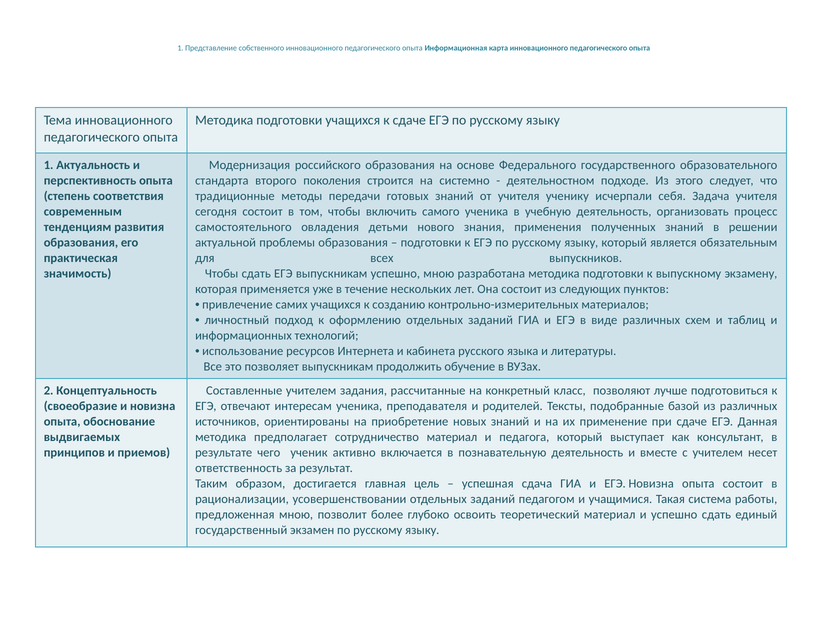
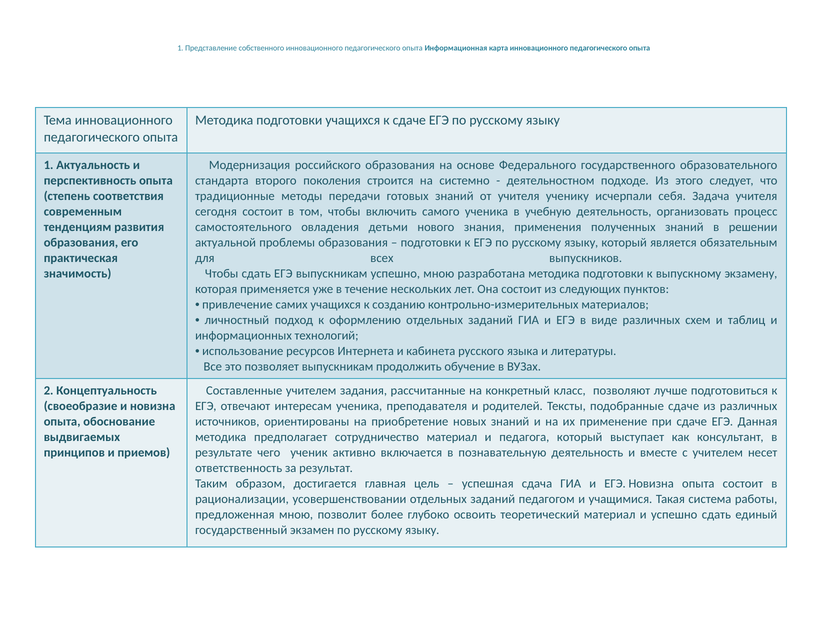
подобранные базой: базой -> сдаче
